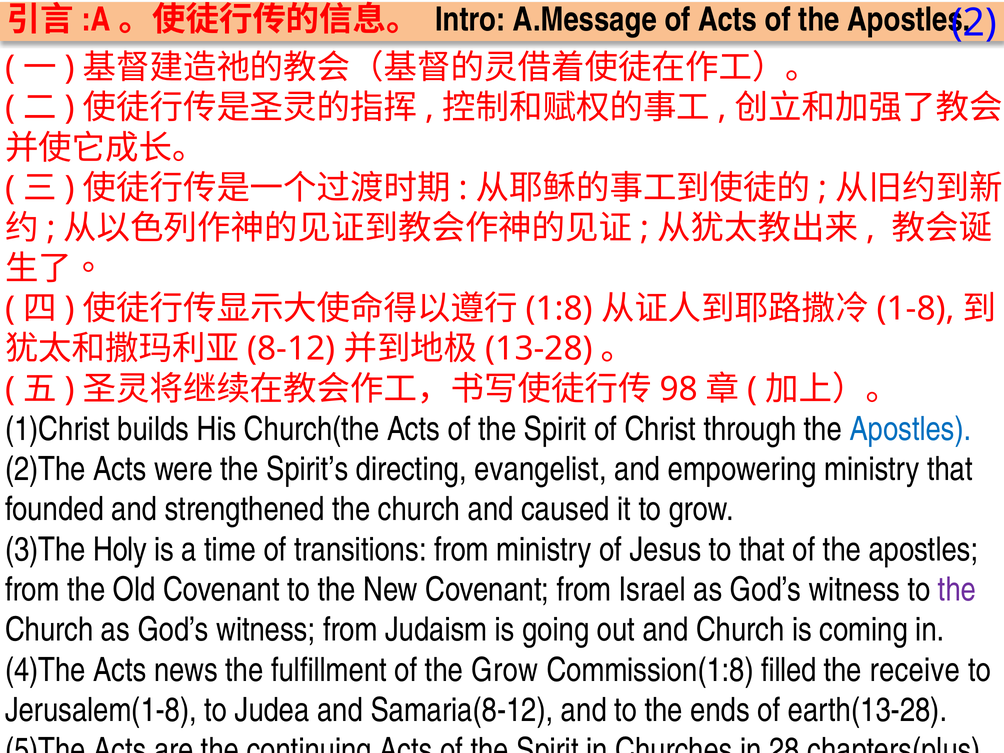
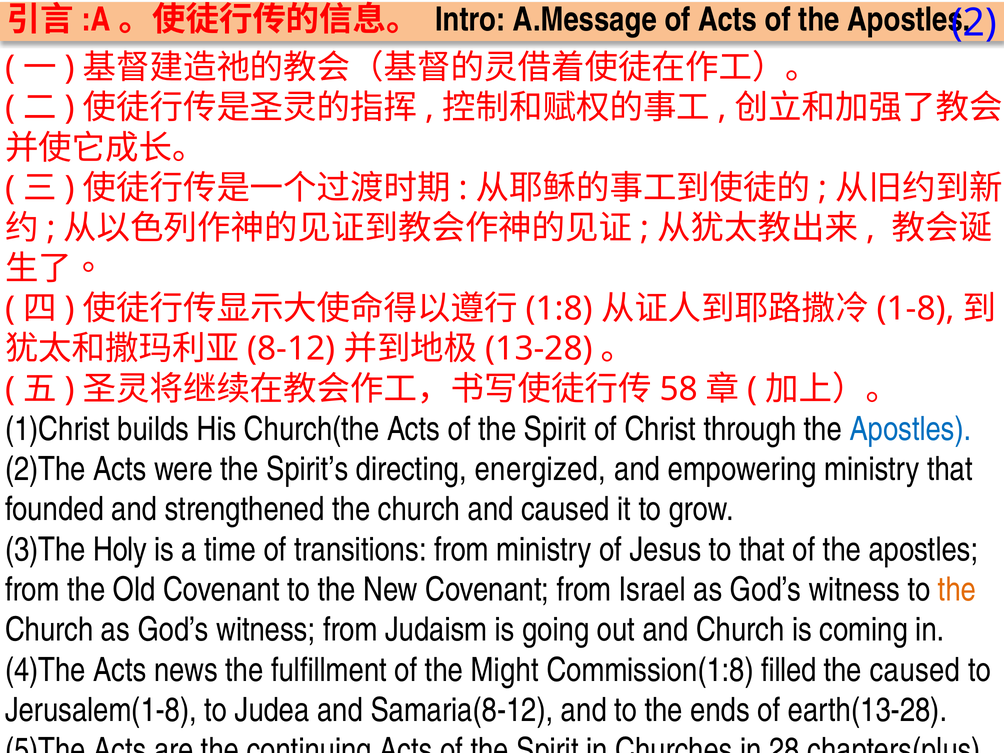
98: 98 -> 58
evangelist: evangelist -> energized
the at (957, 590) colour: purple -> orange
the Grow: Grow -> Might
the receive: receive -> caused
